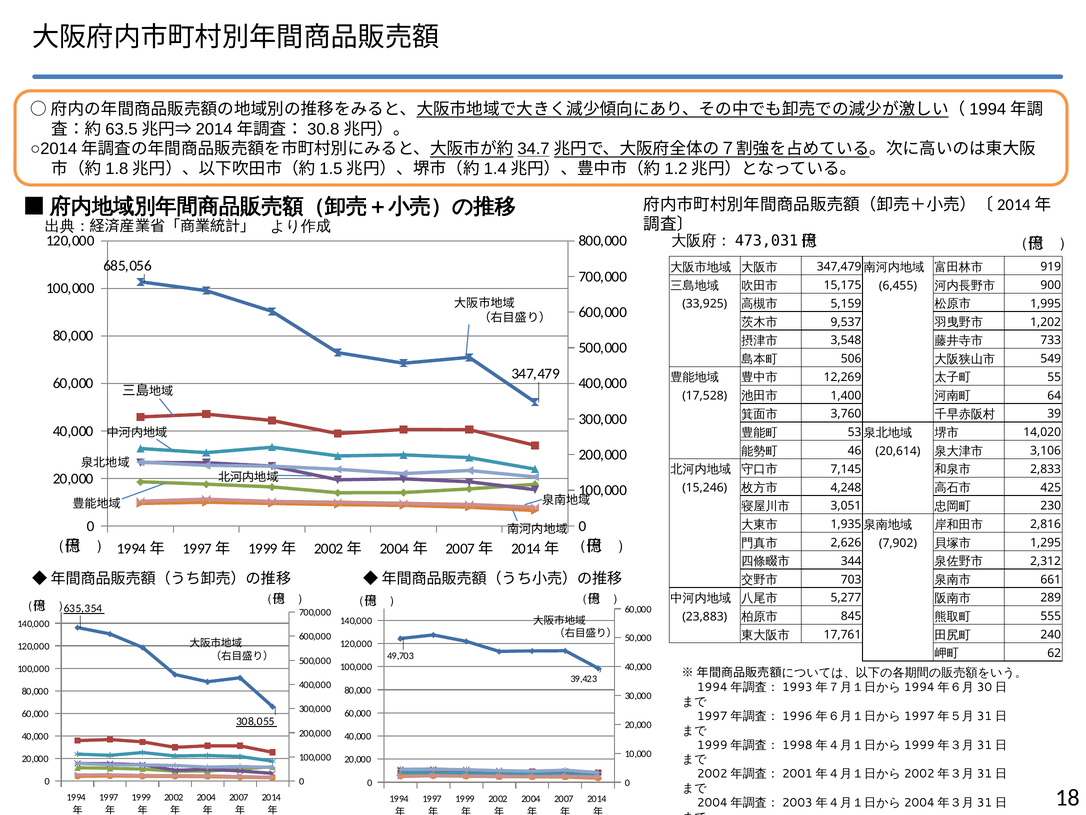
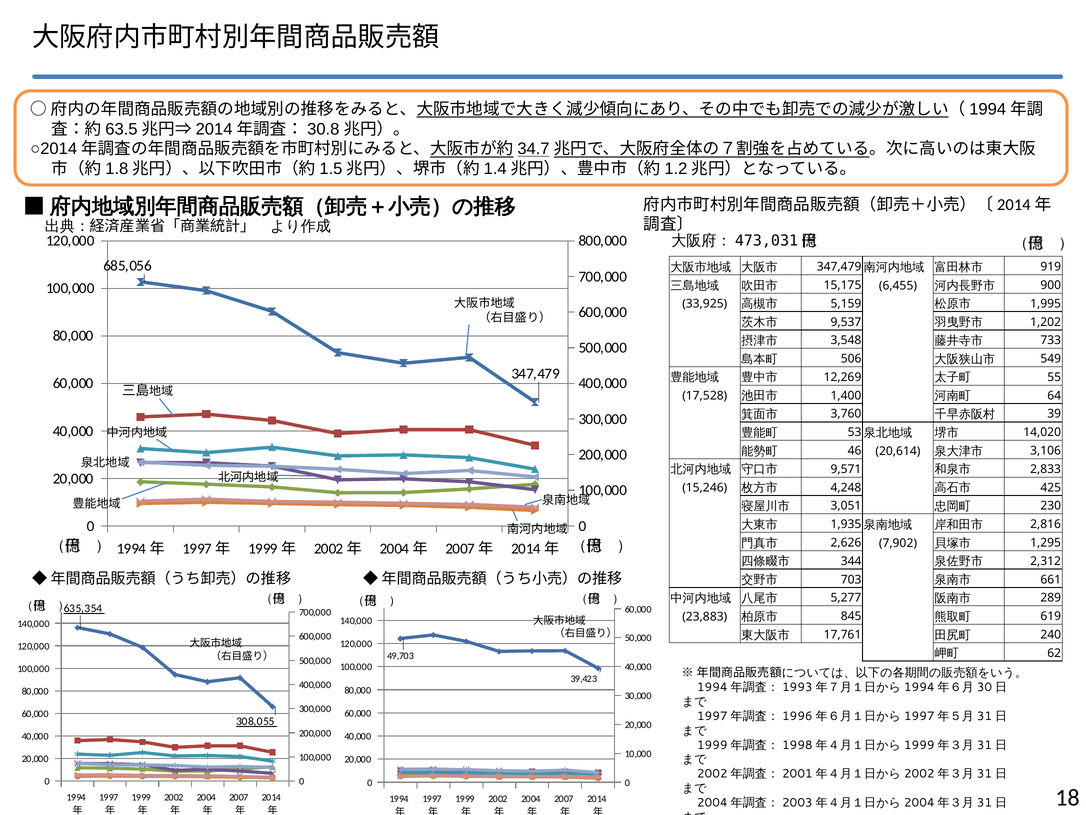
7,145: 7,145 -> 9,571
555: 555 -> 619
